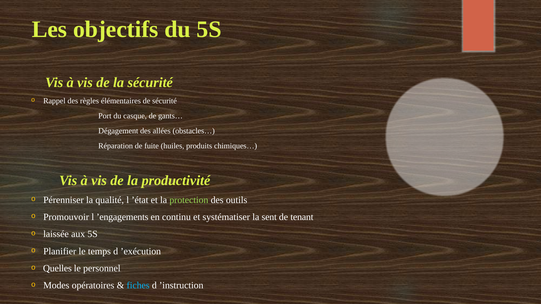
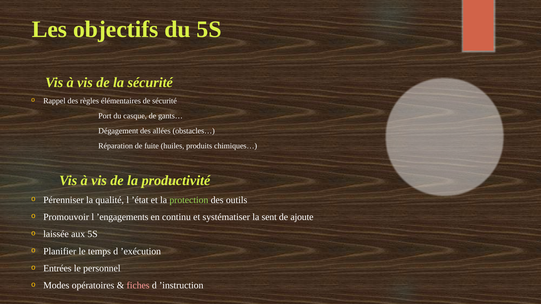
tenant: tenant -> ajoute
Quelles: Quelles -> Entrées
fiches colour: light blue -> pink
